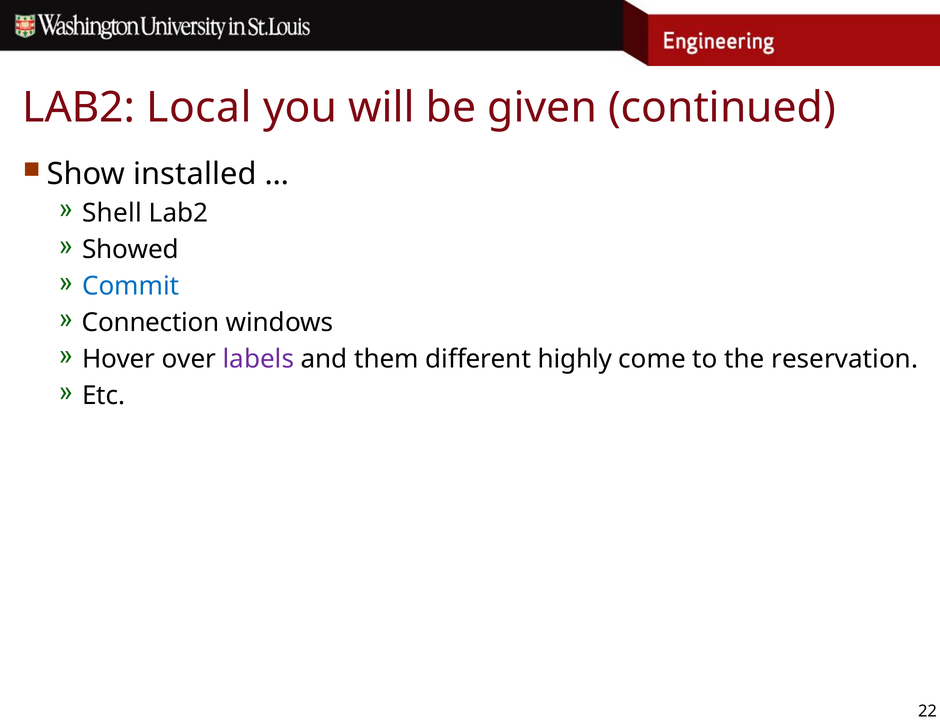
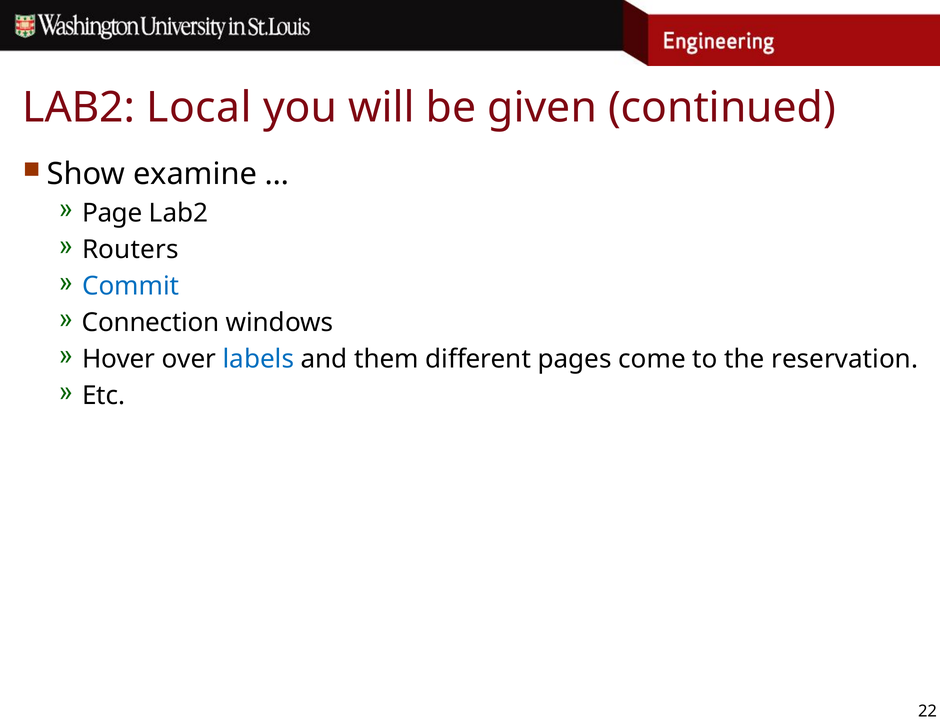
installed: installed -> examine
Shell: Shell -> Page
Showed: Showed -> Routers
labels colour: purple -> blue
highly: highly -> pages
